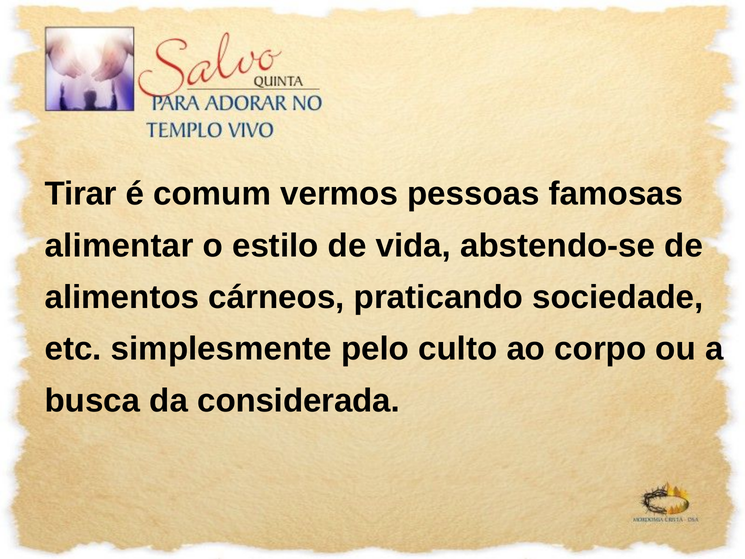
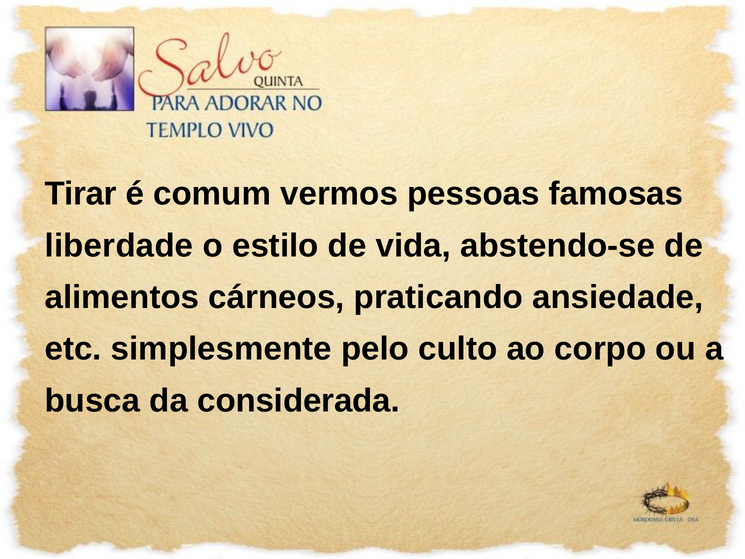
alimentar: alimentar -> liberdade
sociedade: sociedade -> ansiedade
